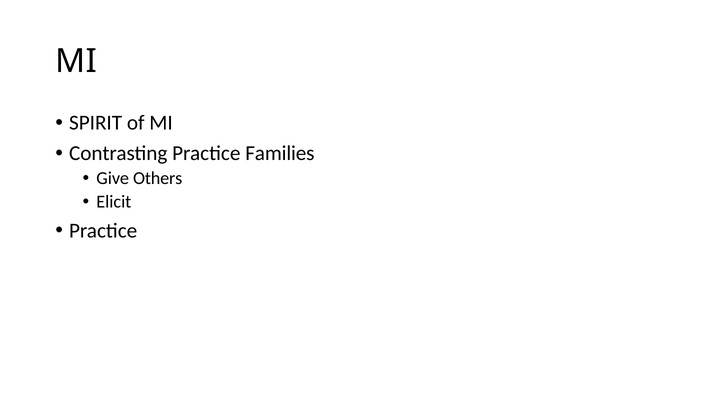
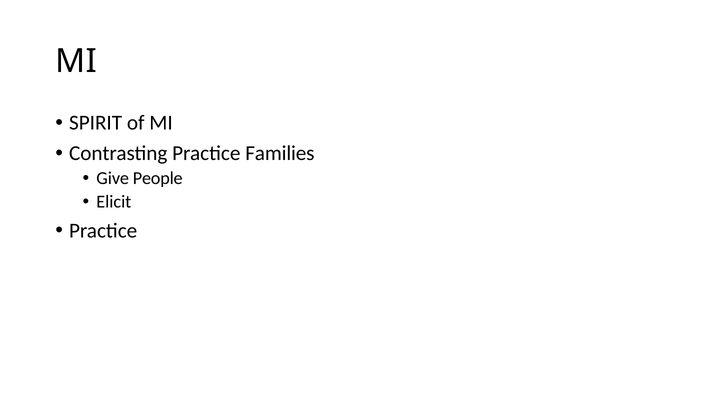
Others: Others -> People
